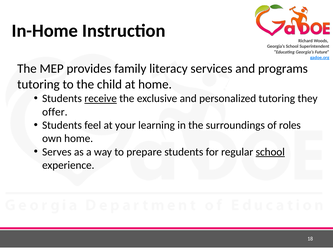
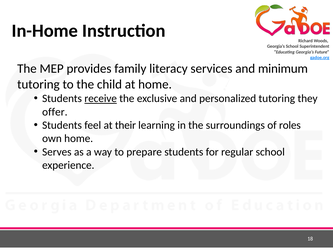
programs: programs -> minimum
your: your -> their
school at (270, 152) underline: present -> none
